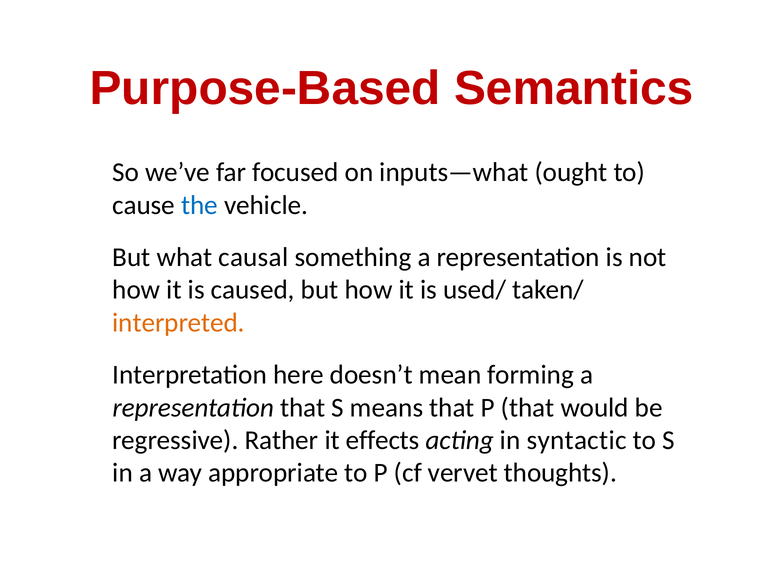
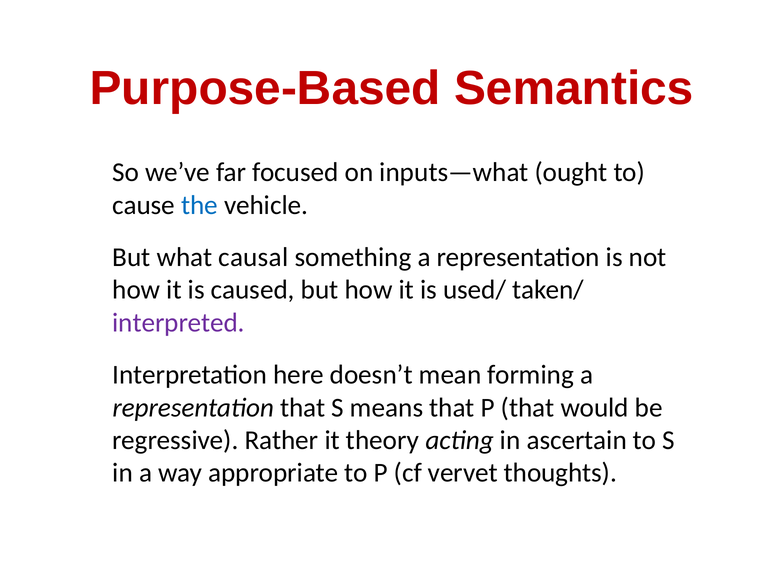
interpreted colour: orange -> purple
effects: effects -> theory
syntactic: syntactic -> ascertain
